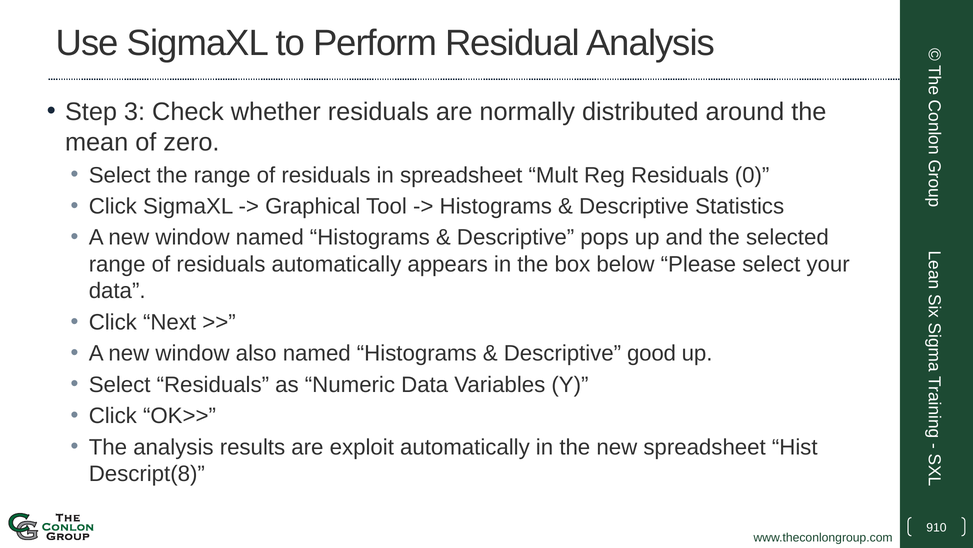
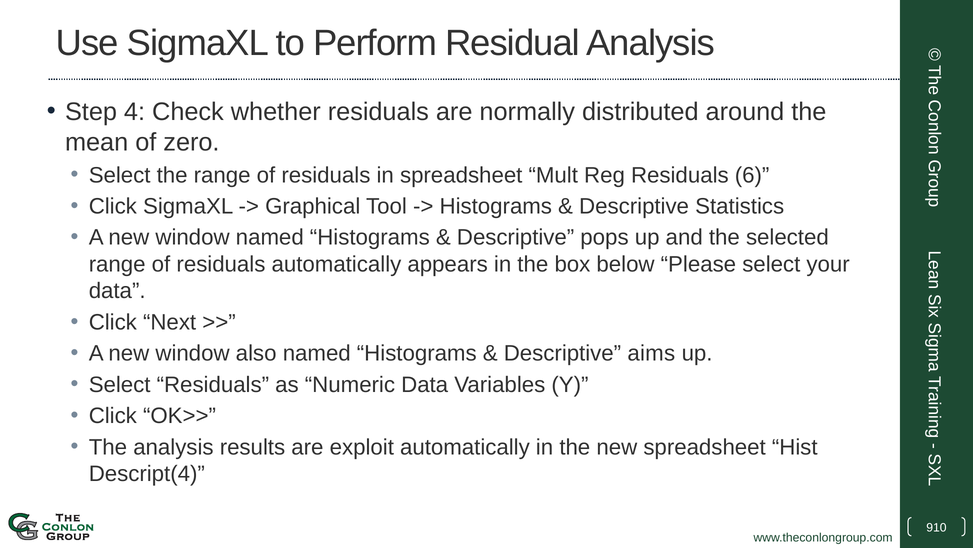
3: 3 -> 4
0: 0 -> 6
good: good -> aims
Descript(8: Descript(8 -> Descript(4
